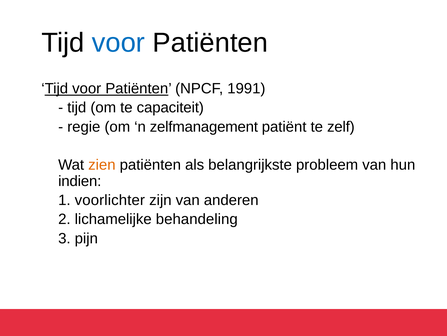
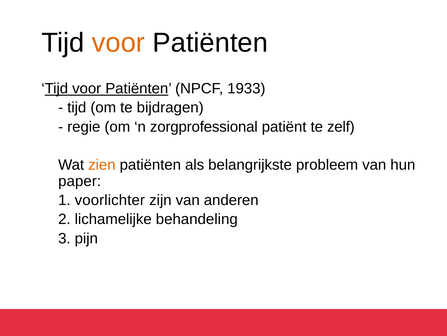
voor at (119, 43) colour: blue -> orange
1991: 1991 -> 1933
capaciteit: capaciteit -> bijdragen
zelfmanagement: zelfmanagement -> zorgprofessional
indien: indien -> paper
